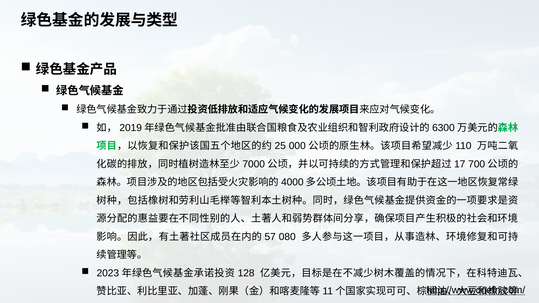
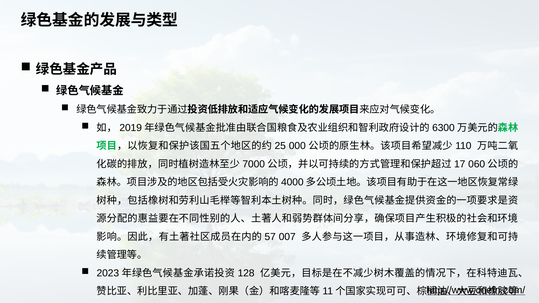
700: 700 -> 060
080: 080 -> 007
